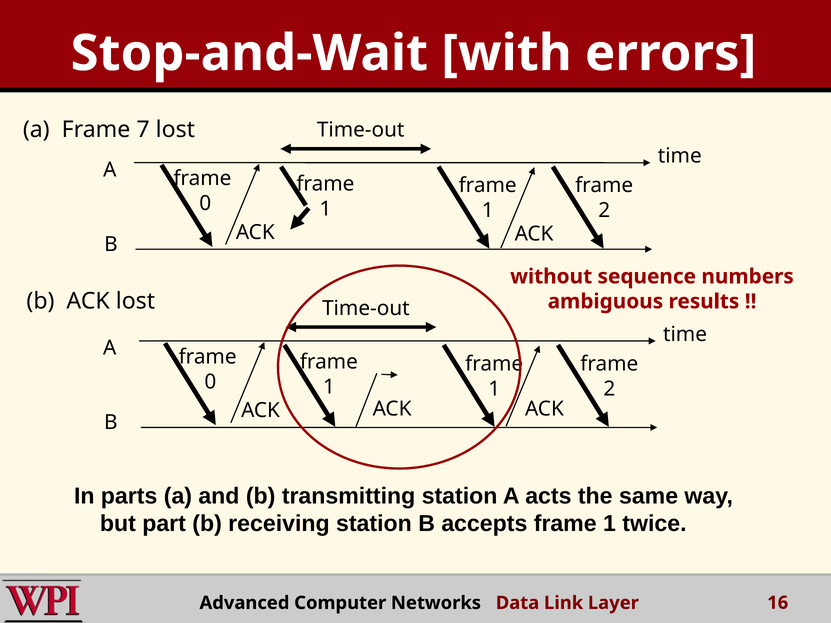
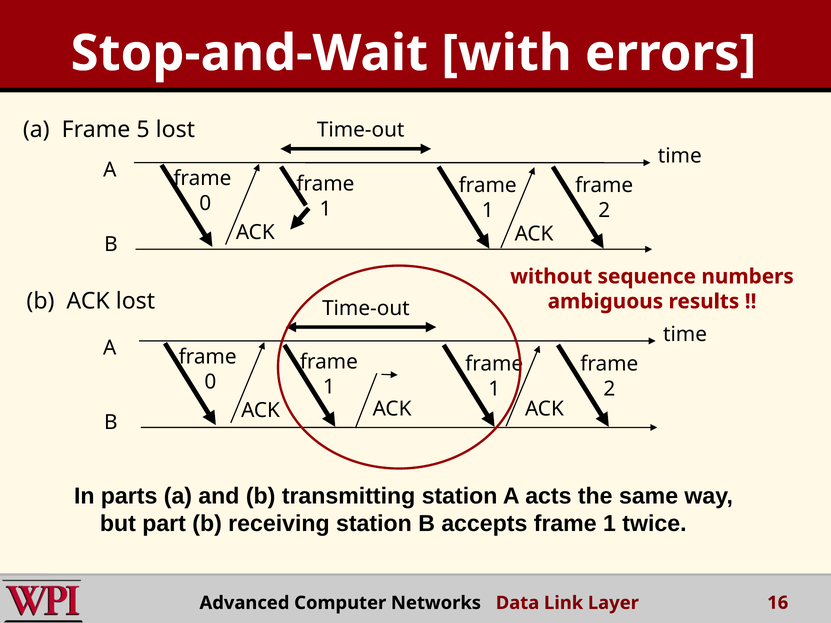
7: 7 -> 5
